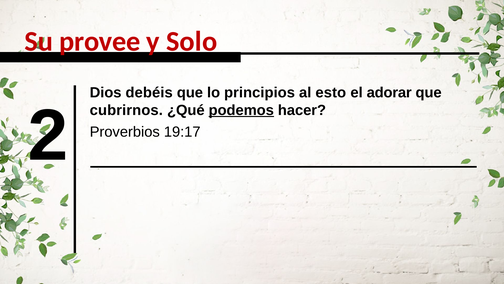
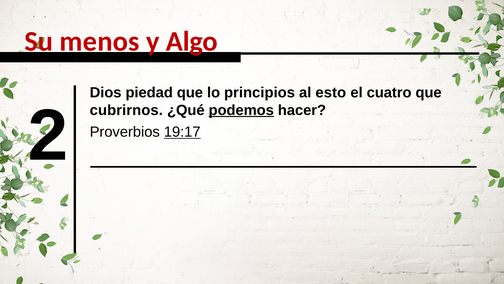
provee: provee -> menos
Solo: Solo -> Algo
debéis: debéis -> piedad
adorar: adorar -> cuatro
19:17 underline: none -> present
